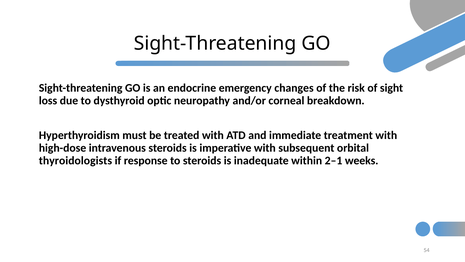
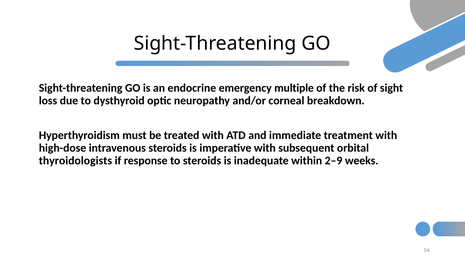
changes: changes -> multiple
2–1: 2–1 -> 2–9
